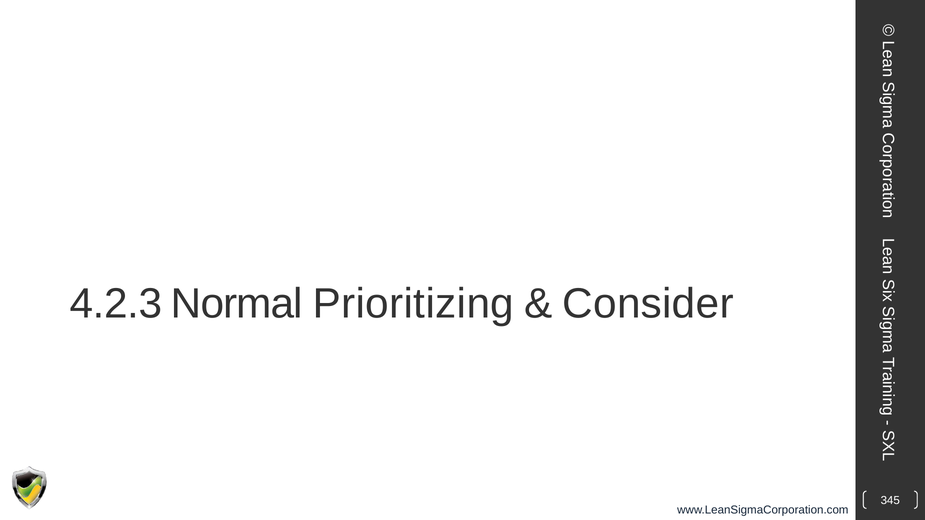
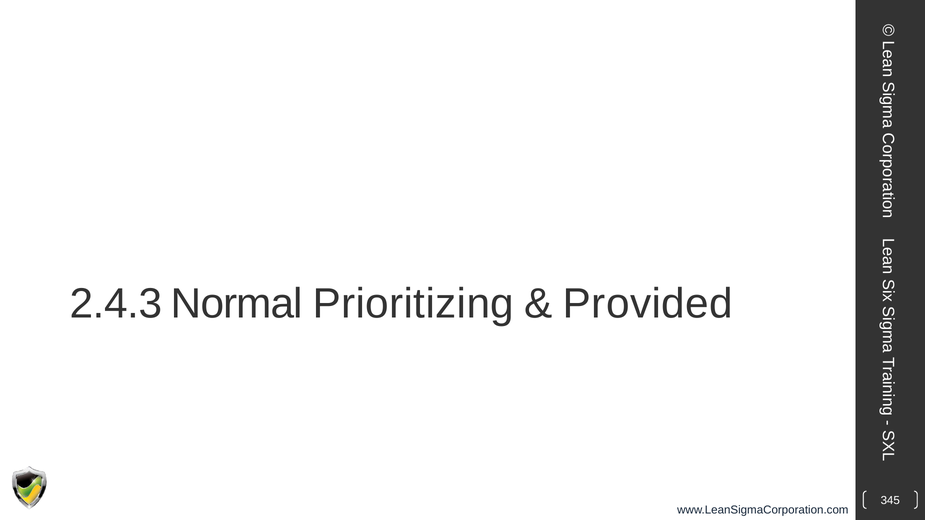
4.2.3: 4.2.3 -> 2.4.3
Consider: Consider -> Provided
